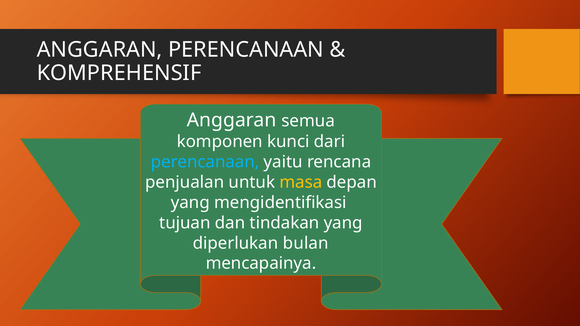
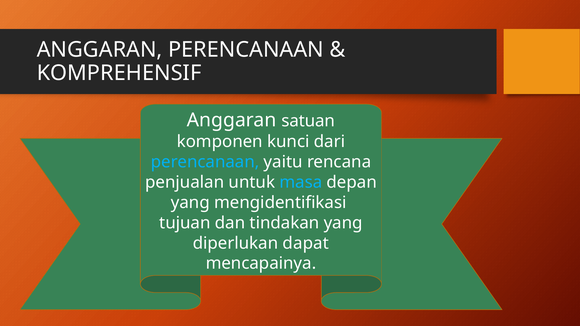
semua: semua -> satuan
masa colour: yellow -> light blue
bulan: bulan -> dapat
